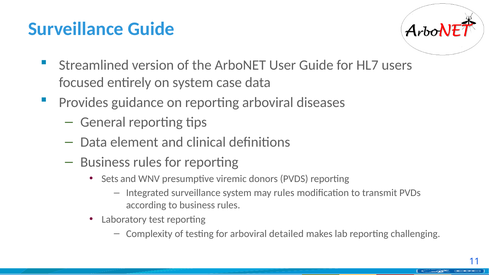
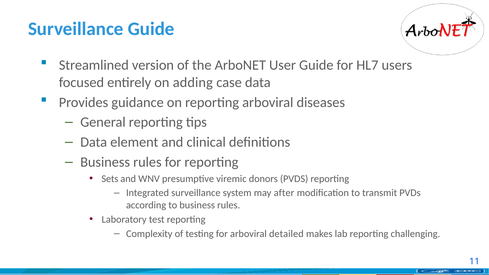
on system: system -> adding
may rules: rules -> after
